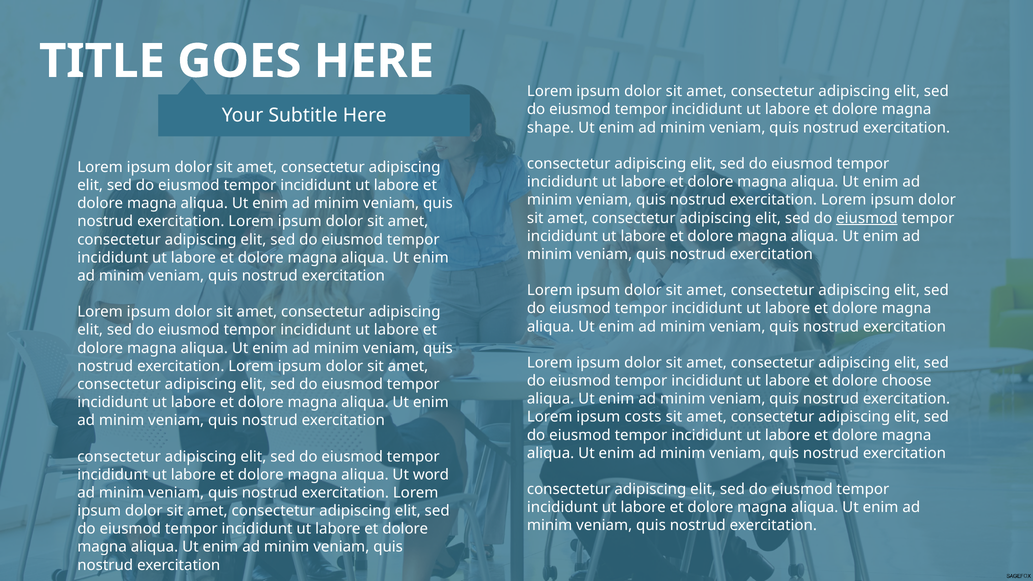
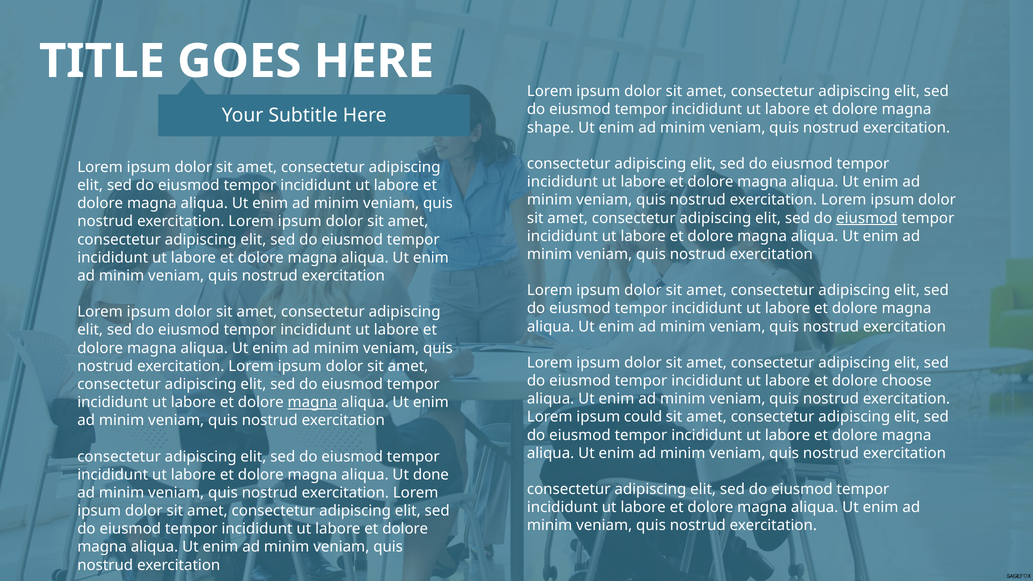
magna at (312, 402) underline: none -> present
costs: costs -> could
word: word -> done
